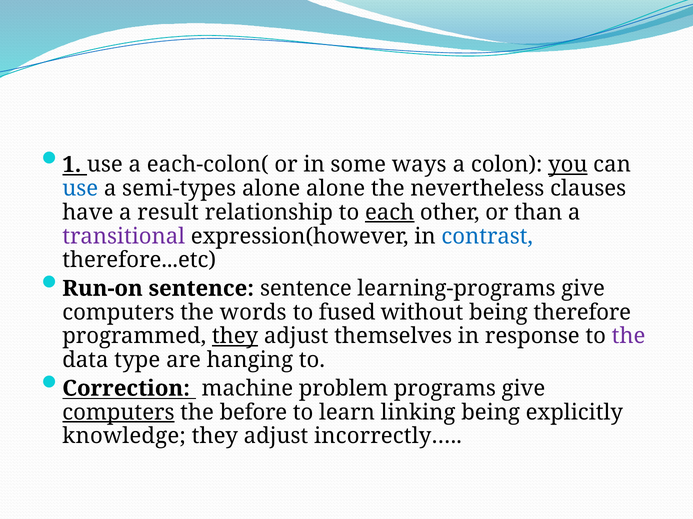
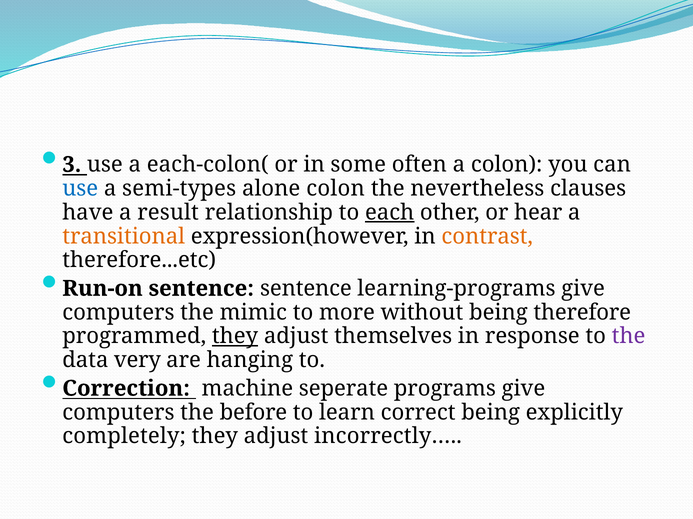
1: 1 -> 3
ways: ways -> often
you underline: present -> none
alone alone: alone -> colon
than: than -> hear
transitional colour: purple -> orange
contrast colour: blue -> orange
words: words -> mimic
fused: fused -> more
type: type -> very
problem: problem -> seperate
computers at (118, 413) underline: present -> none
linking: linking -> correct
knowledge: knowledge -> completely
